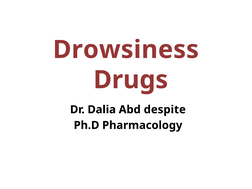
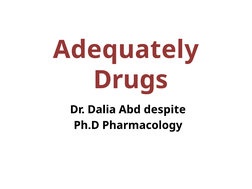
Drowsiness: Drowsiness -> Adequately
